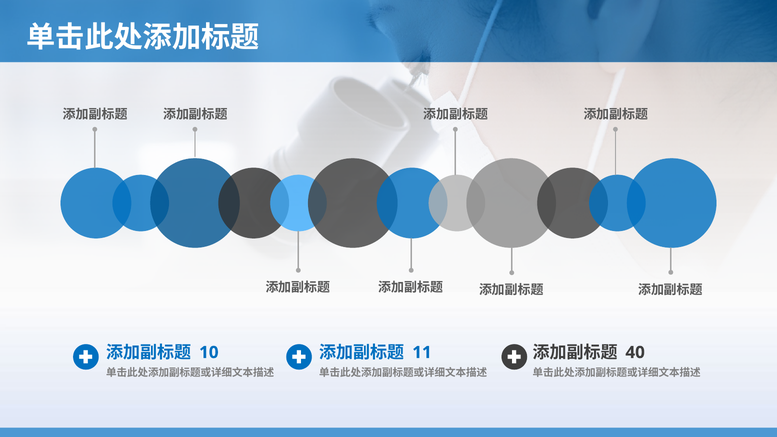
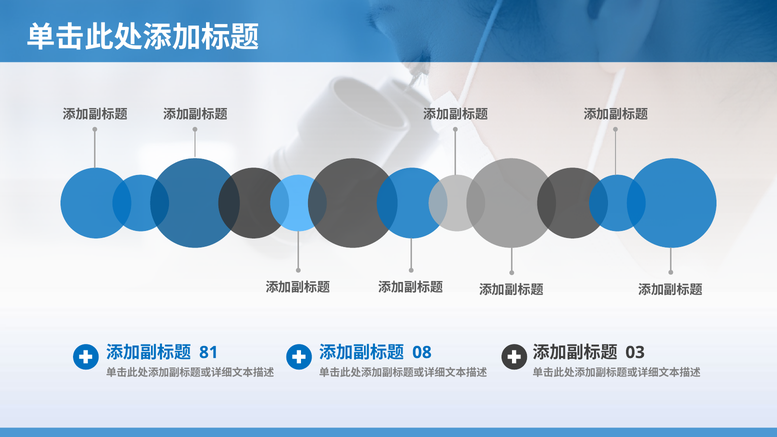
10: 10 -> 81
11: 11 -> 08
40: 40 -> 03
